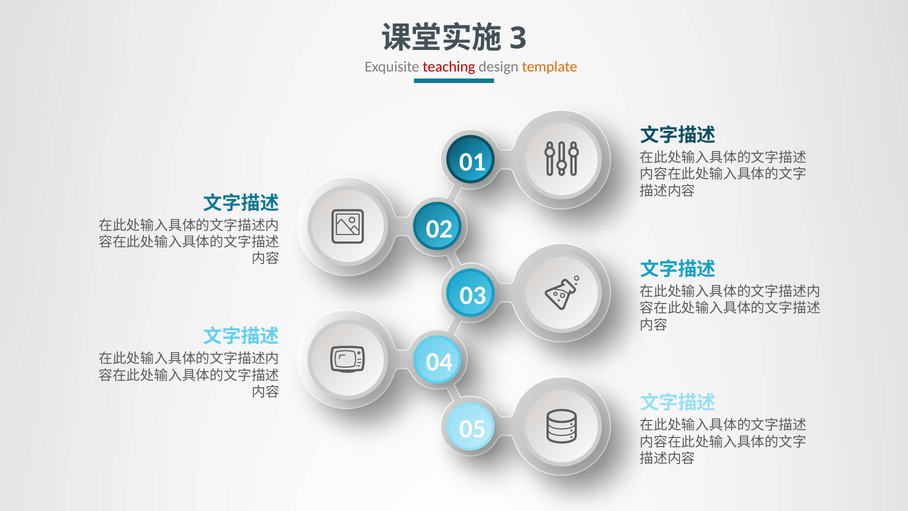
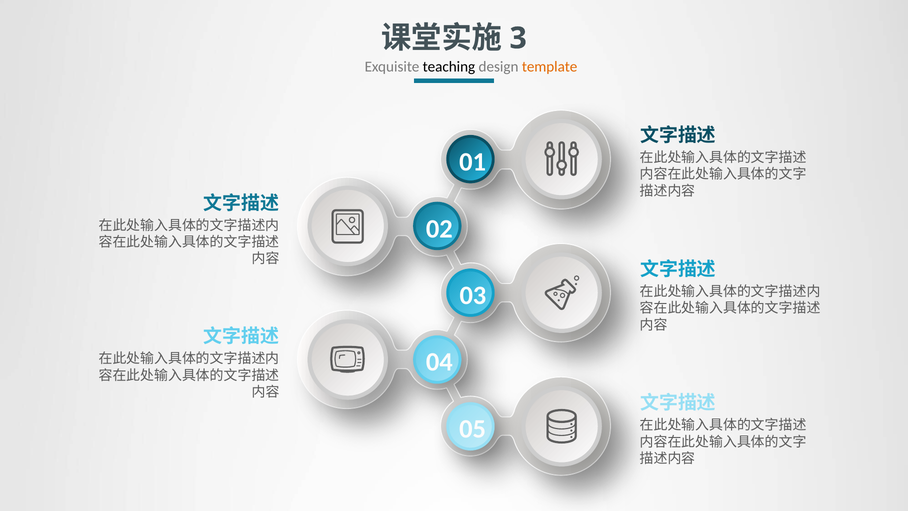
teaching colour: red -> black
